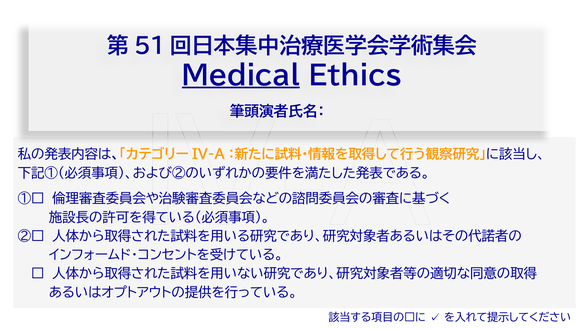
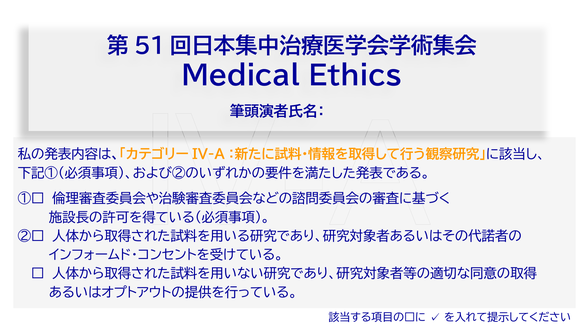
Medical underline: present -> none
